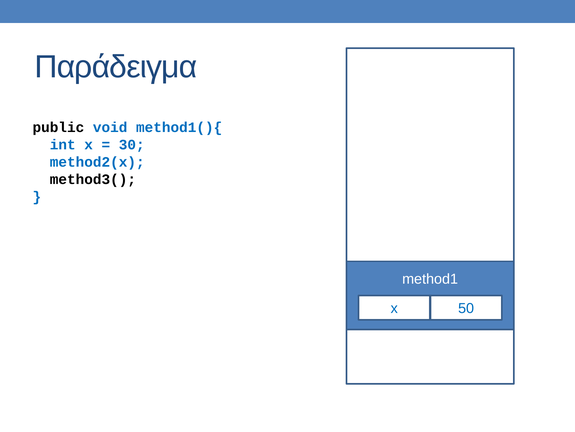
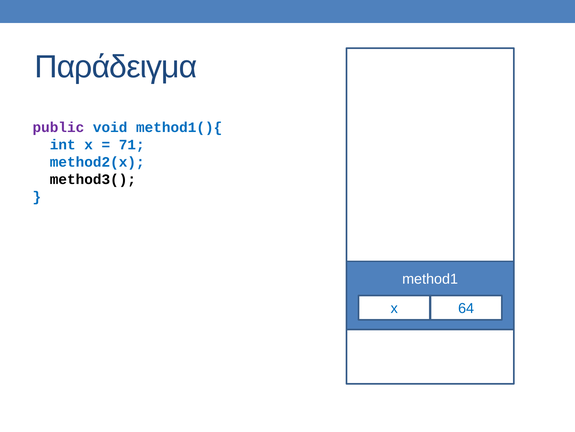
public colour: black -> purple
30: 30 -> 71
50: 50 -> 64
